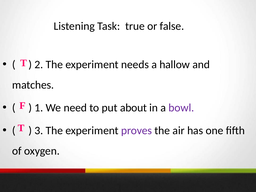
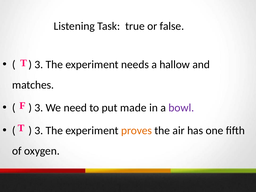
2 at (39, 64): 2 -> 3
1 at (39, 108): 1 -> 3
about: about -> made
proves colour: purple -> orange
